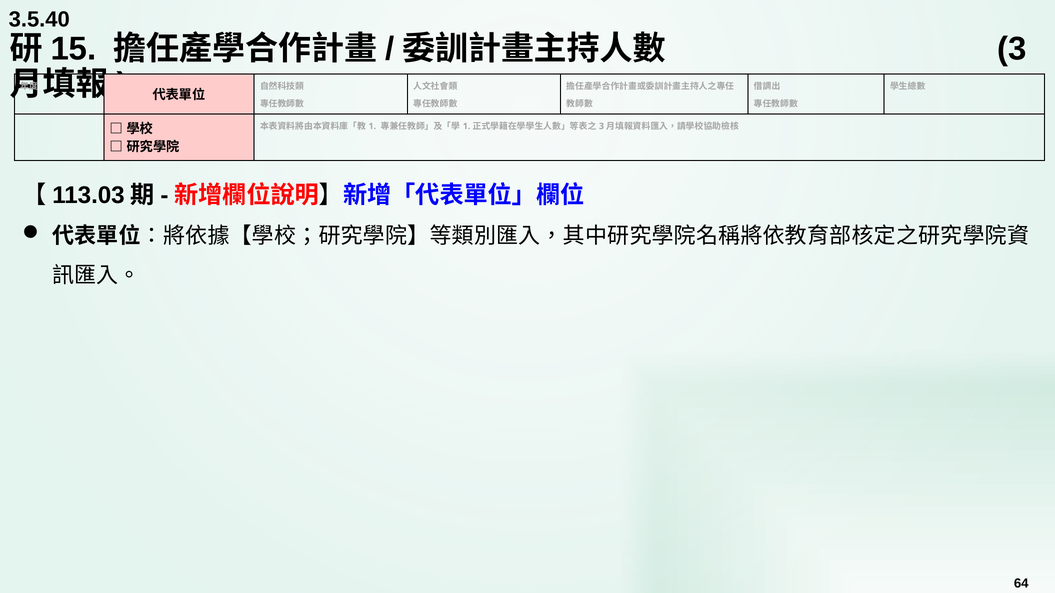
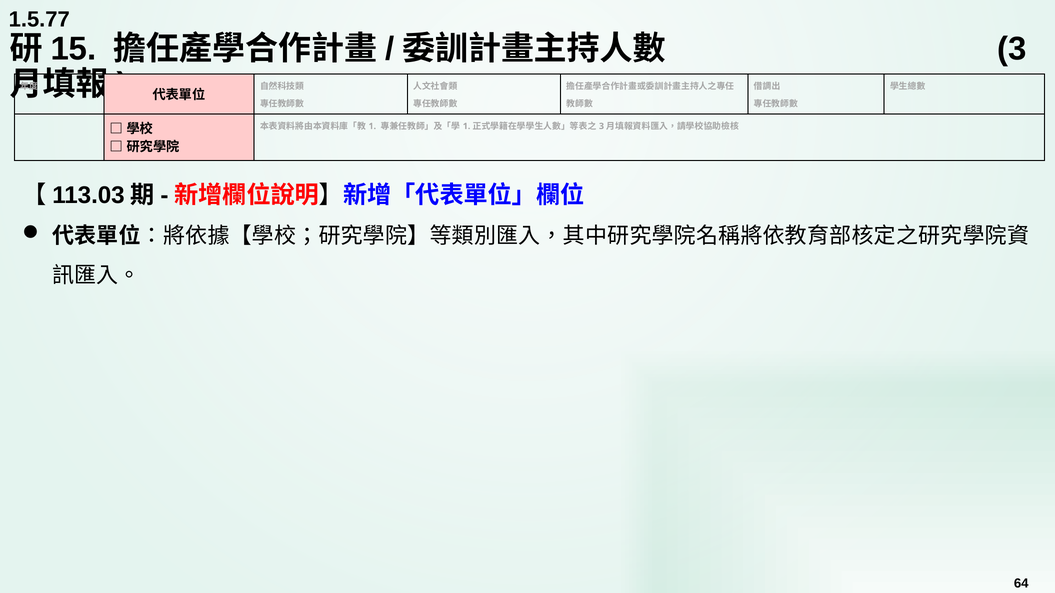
3.5.40: 3.5.40 -> 1.5.77
